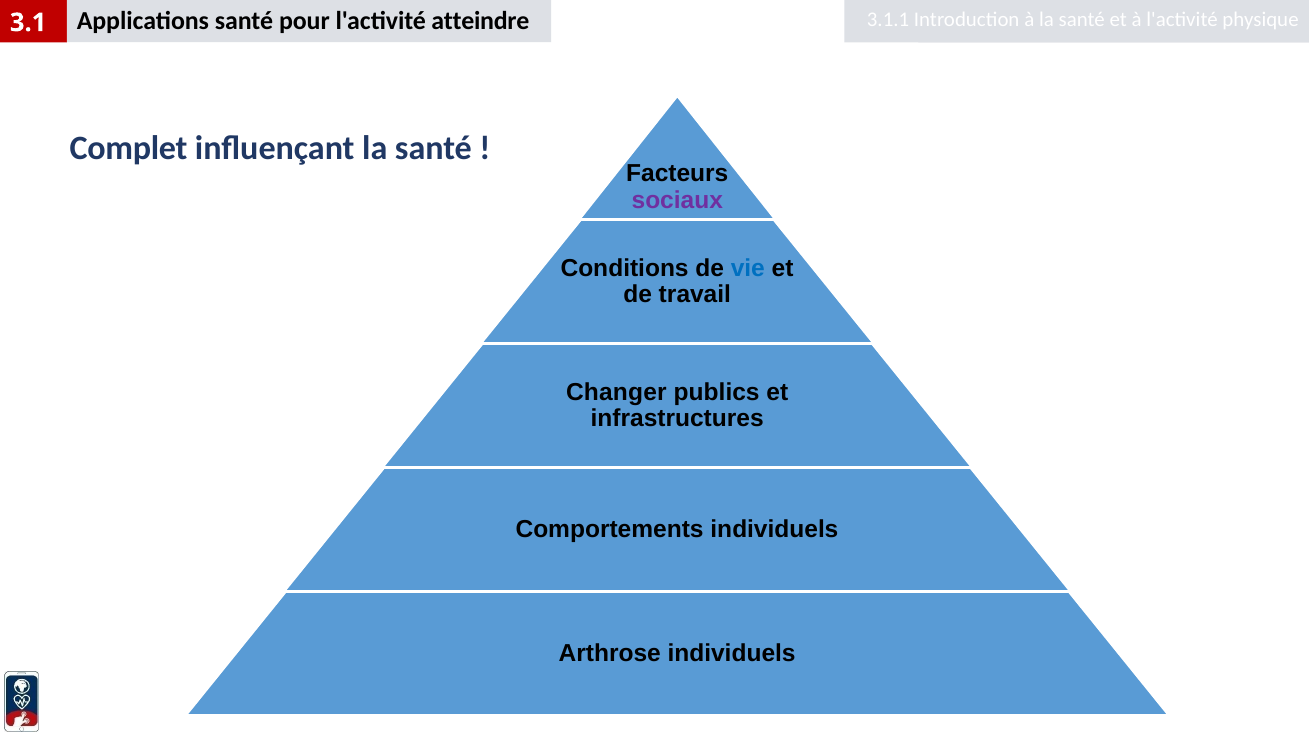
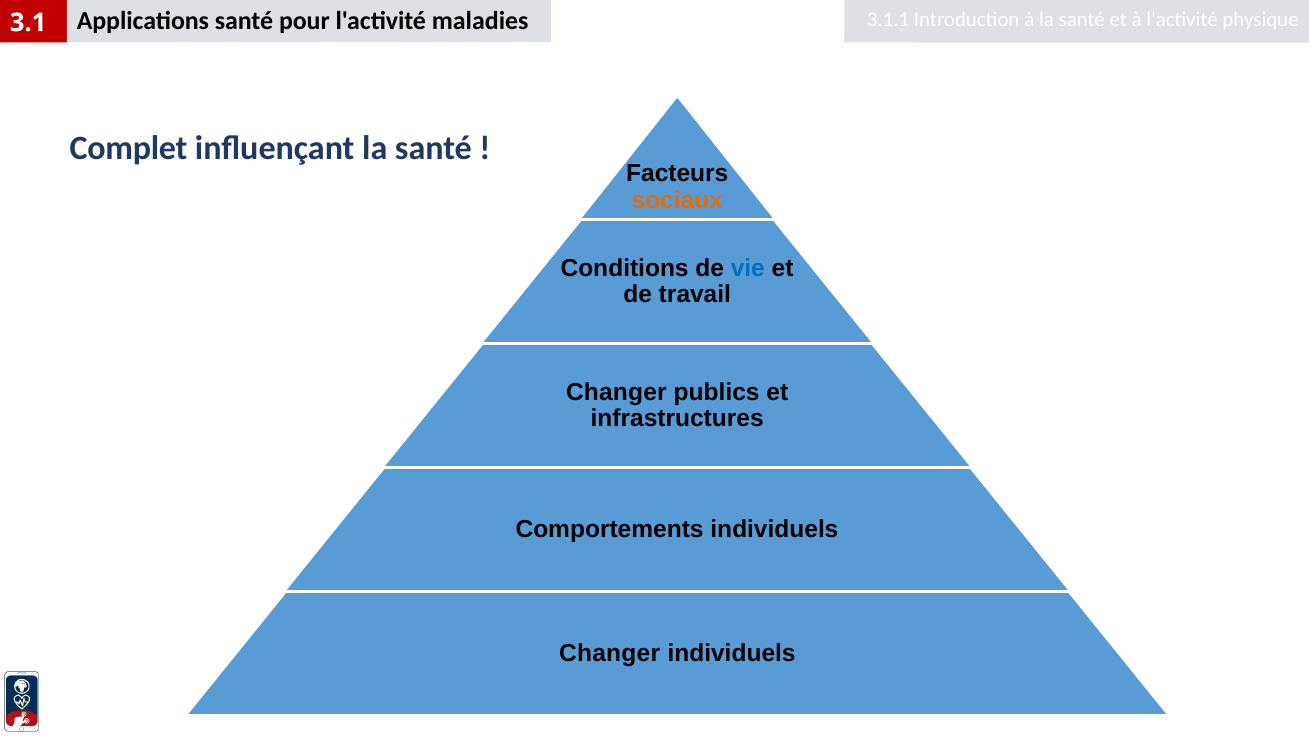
atteindre: atteindre -> maladies
sociaux colour: purple -> orange
Arthrose at (610, 654): Arthrose -> Changer
